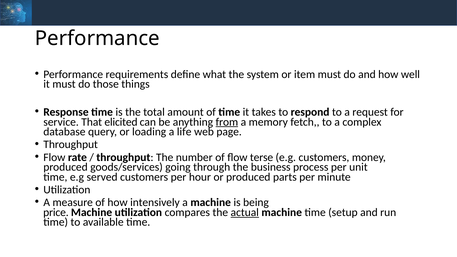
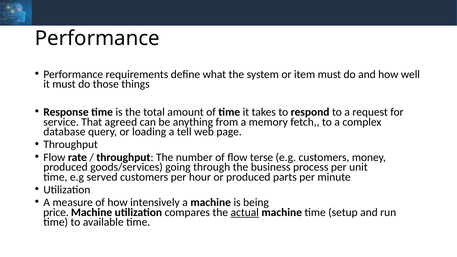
elicited: elicited -> agreed
from underline: present -> none
life: life -> tell
